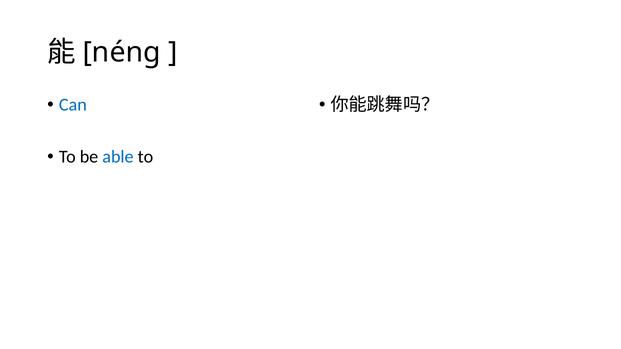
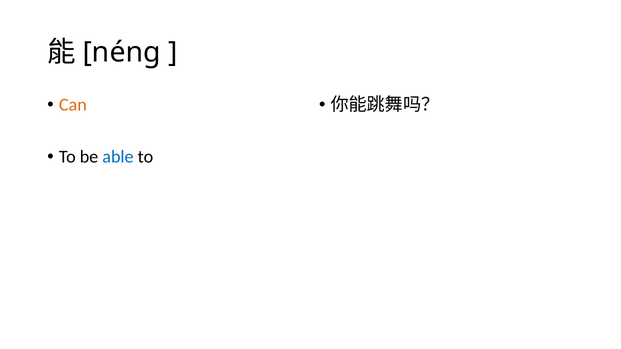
Can colour: blue -> orange
